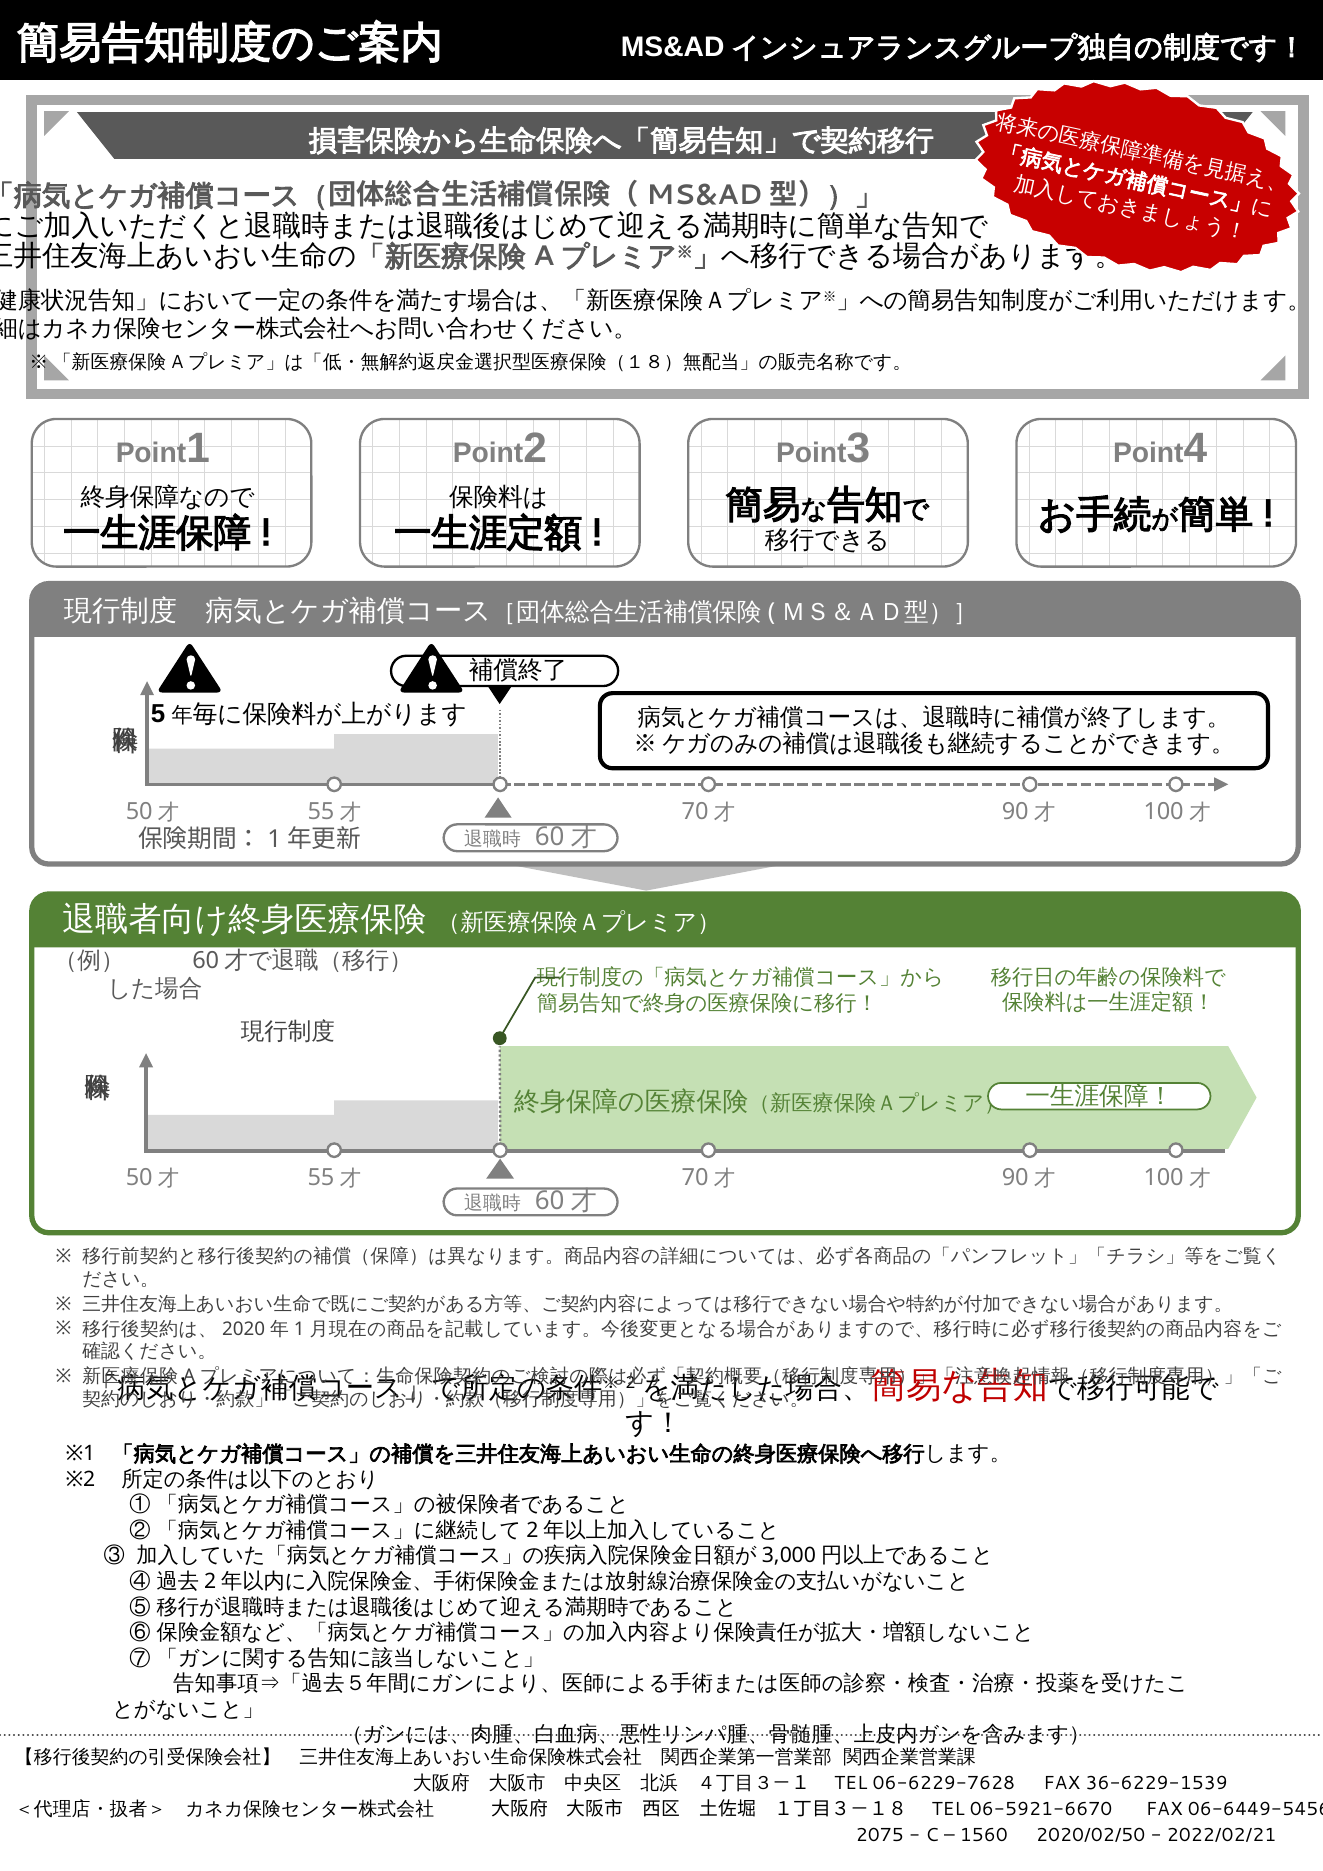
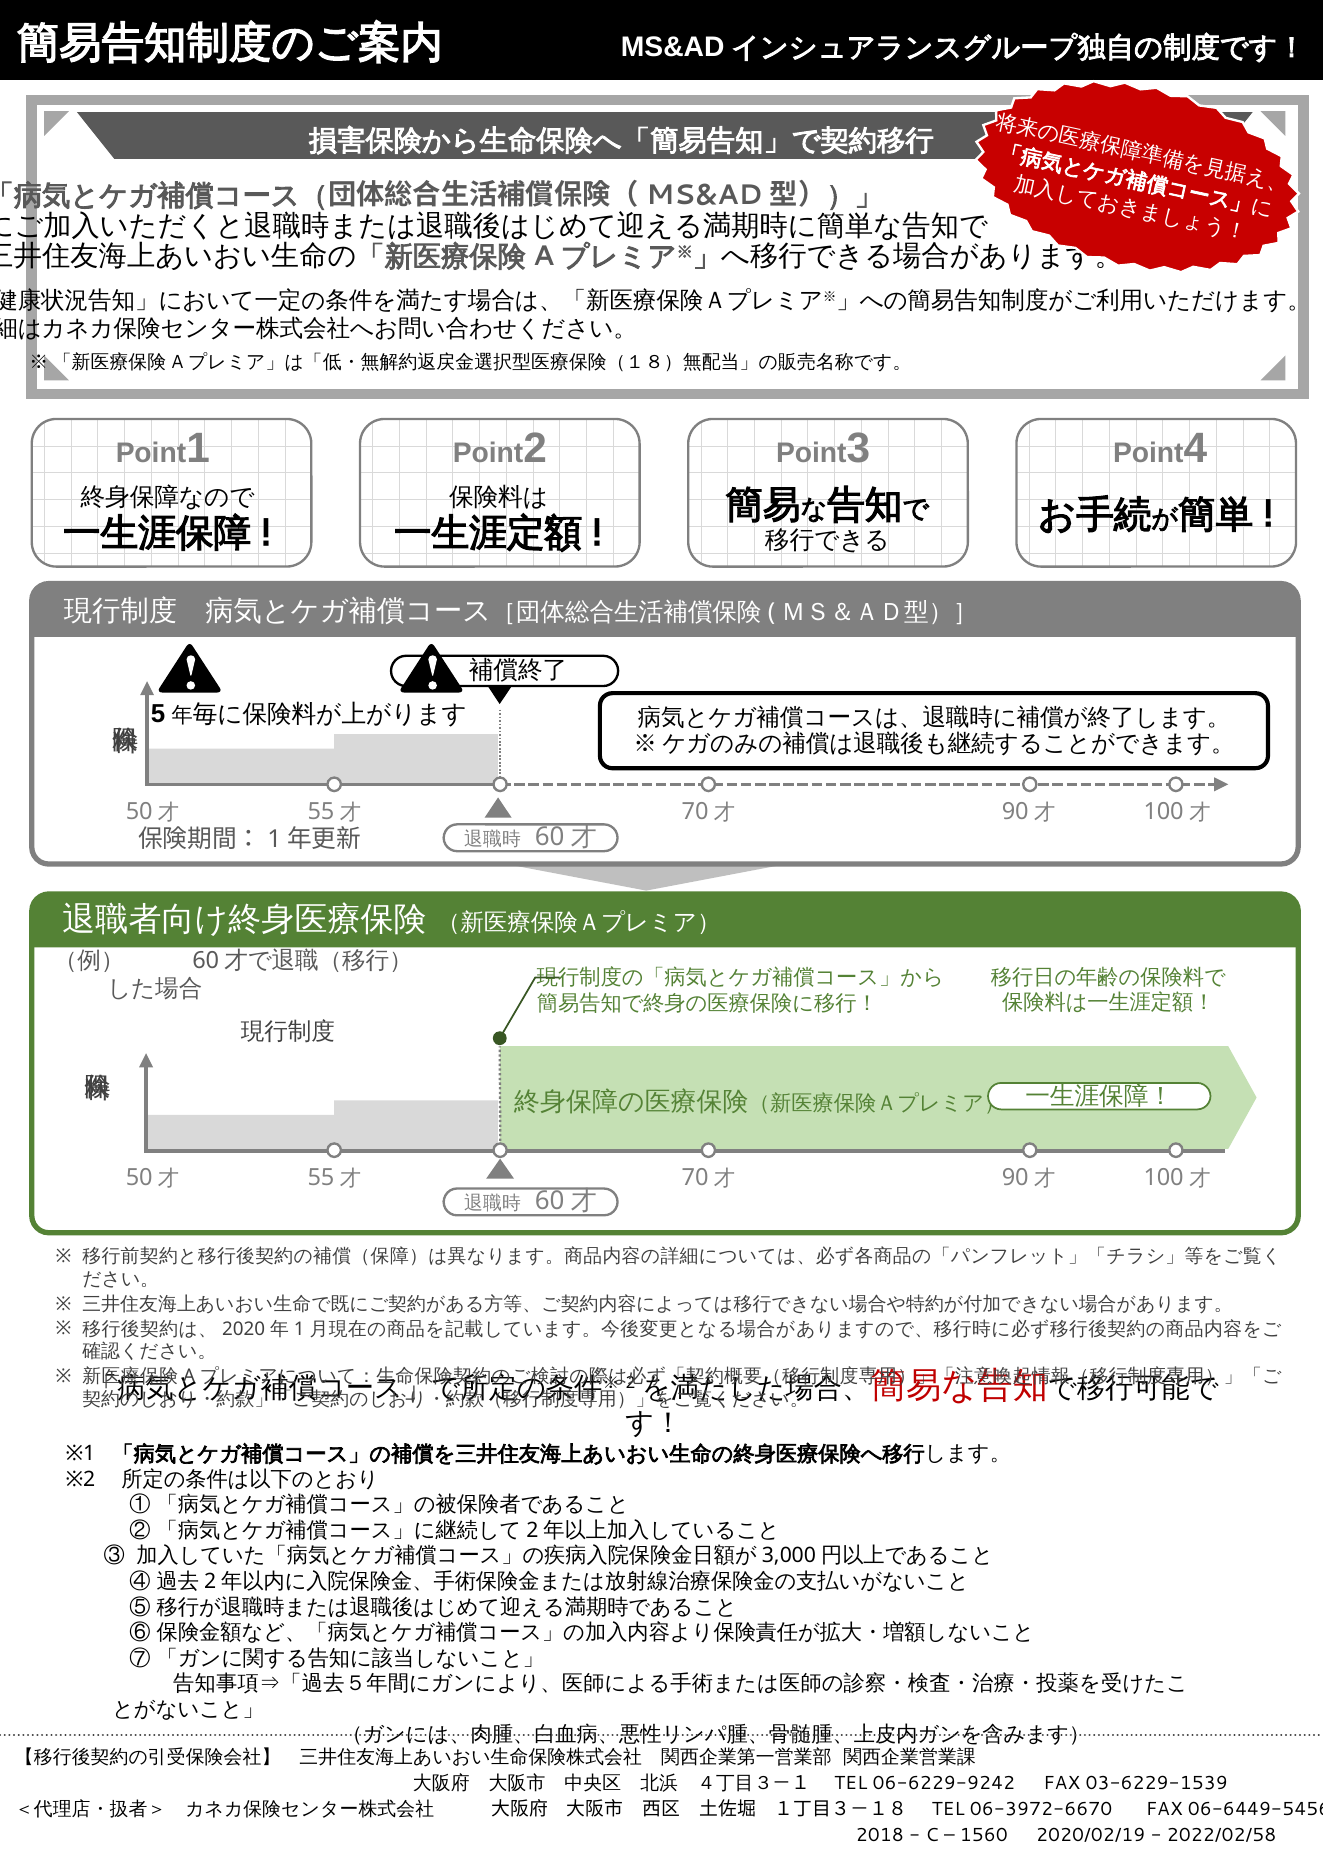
06-6229-7628: 06-6229-7628 -> 06-6229-9242
36-6229-1539: 36-6229-1539 -> 03-6229-1539
06-5921-6670: 06-5921-6670 -> 06-3972-6670
2075: 2075 -> 2018
2020/02/50: 2020/02/50 -> 2020/02/19
2022/02/21: 2022/02/21 -> 2022/02/58
